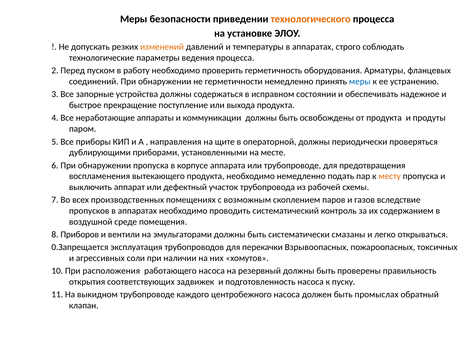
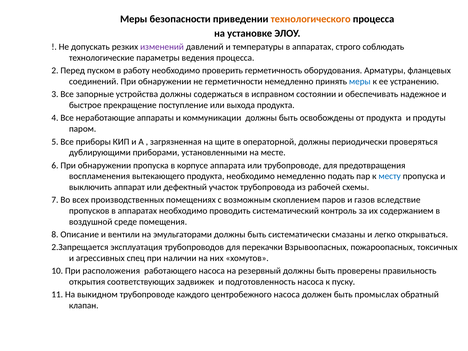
изменений colour: orange -> purple
направления: направления -> загрязненная
месту colour: orange -> blue
Приборов: Приборов -> Описание
0.Запрещается: 0.Запрещается -> 2.Запрещается
соли: соли -> спец
